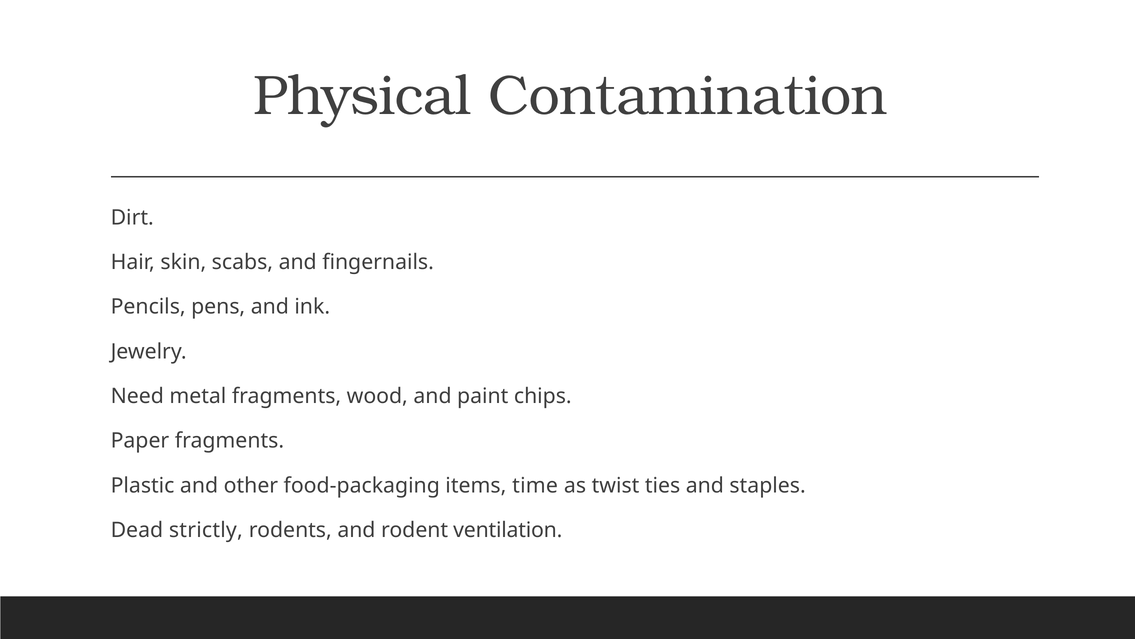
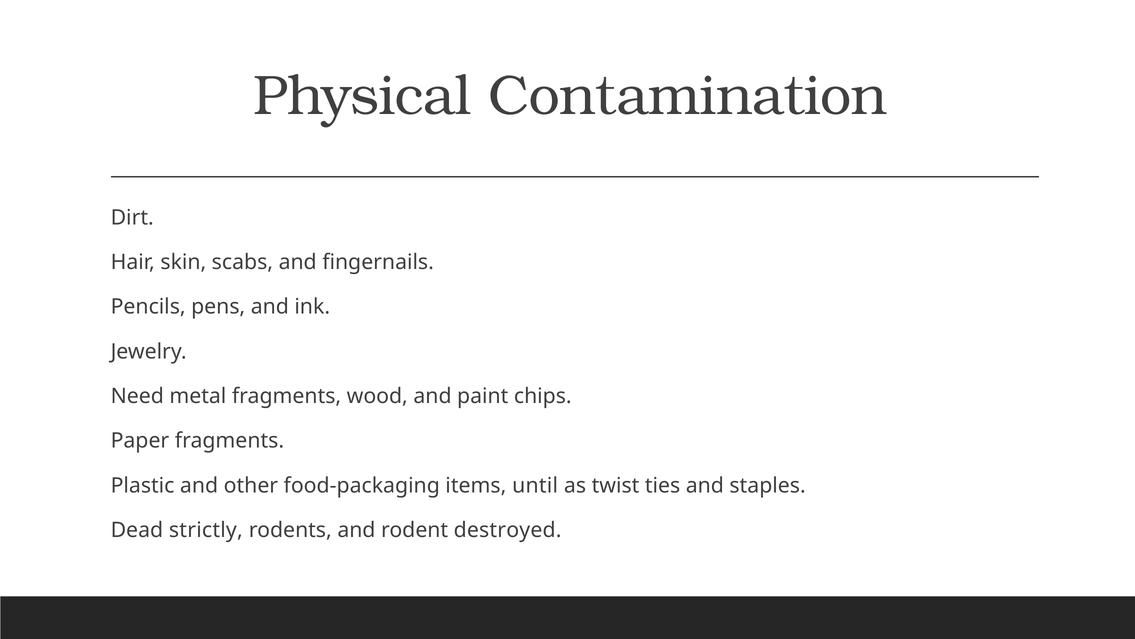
time: time -> until
ventilation: ventilation -> destroyed
